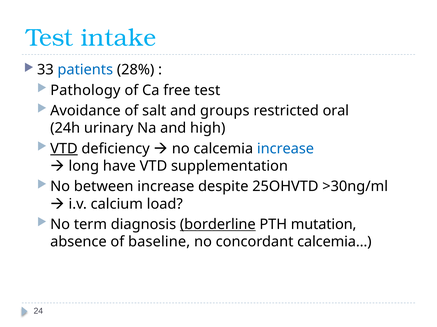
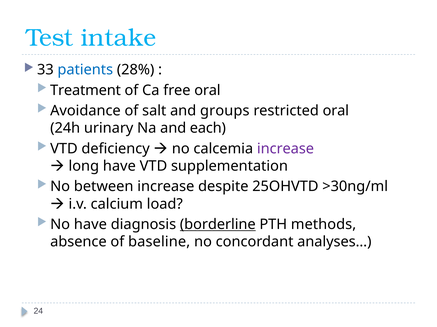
Pathology: Pathology -> Treatment
free test: test -> oral
high: high -> each
VTD at (64, 149) underline: present -> none
increase at (285, 149) colour: blue -> purple
No term: term -> have
mutation: mutation -> methods
calcemia…: calcemia… -> analyses…
